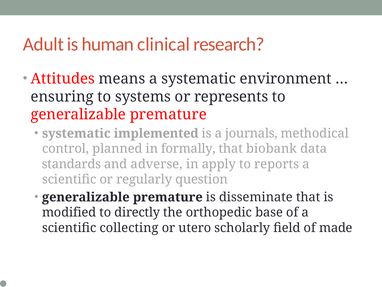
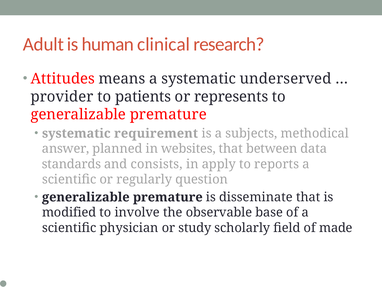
environment: environment -> underserved
ensuring: ensuring -> provider
systems: systems -> patients
implemented: implemented -> requirement
journals: journals -> subjects
control: control -> answer
formally: formally -> websites
biobank: biobank -> between
adverse: adverse -> consists
directly: directly -> involve
orthopedic: orthopedic -> observable
collecting: collecting -> physician
utero: utero -> study
